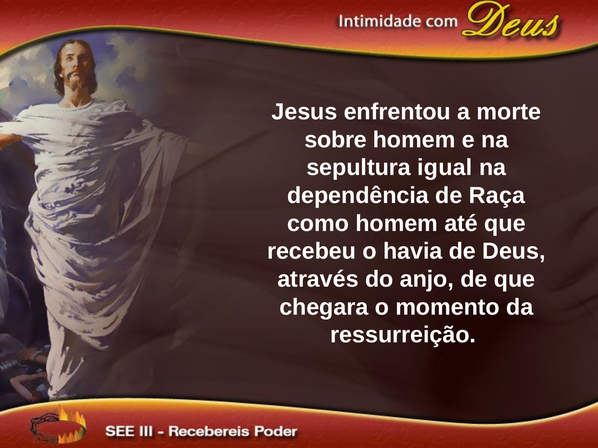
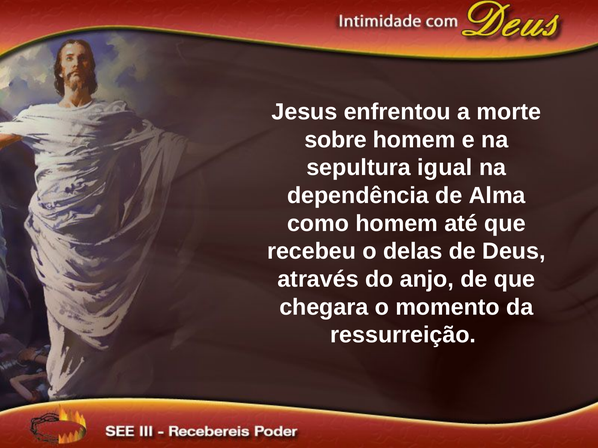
Raça: Raça -> Alma
havia: havia -> delas
